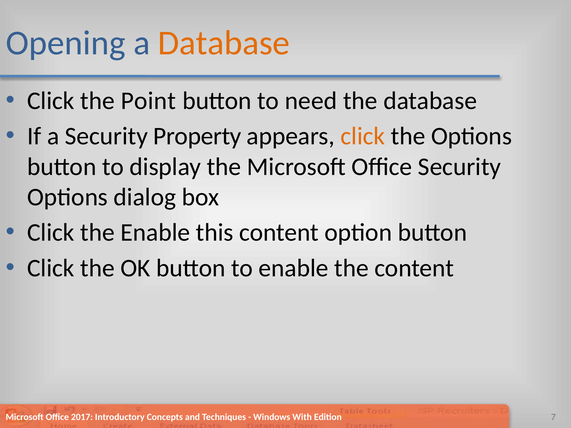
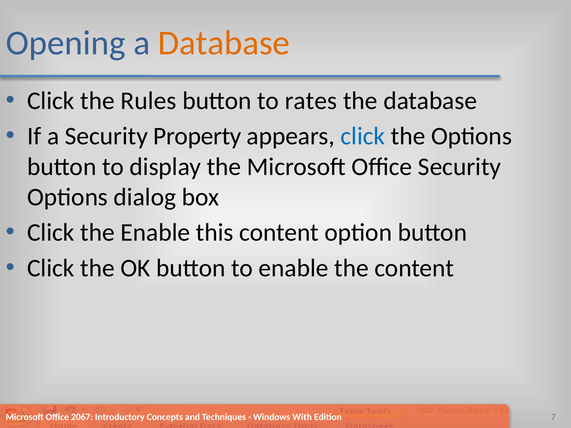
Point: Point -> Rules
need: need -> rates
click at (363, 136) colour: orange -> blue
2017: 2017 -> 2067
